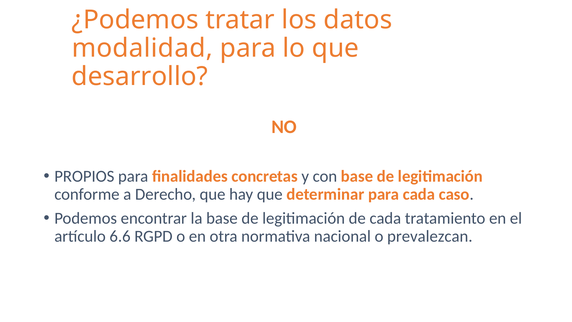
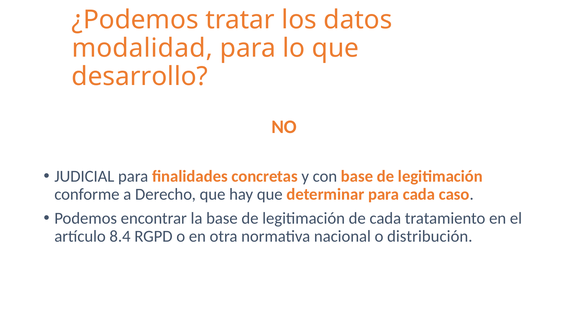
PROPIOS: PROPIOS -> JUDICIAL
6.6: 6.6 -> 8.4
prevalezcan: prevalezcan -> distribución
